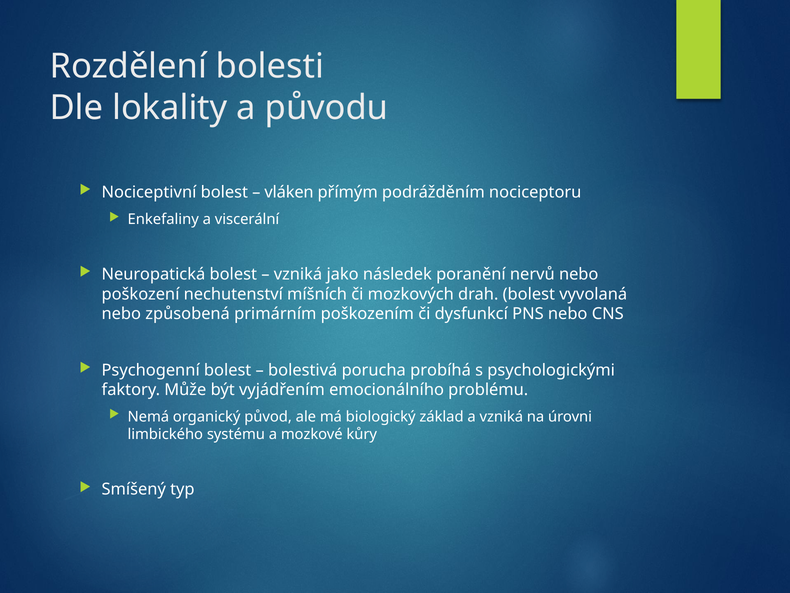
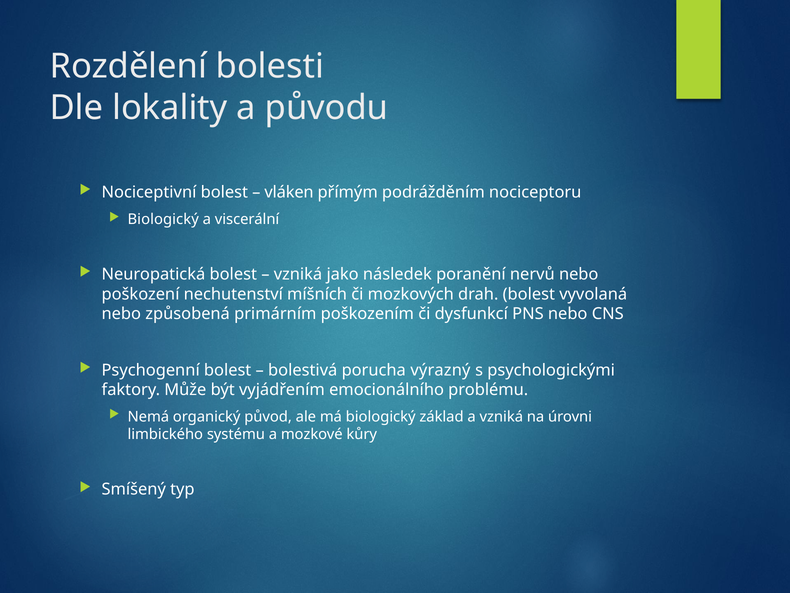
Enkefaliny at (163, 219): Enkefaliny -> Biologický
probíhá: probíhá -> výrazný
